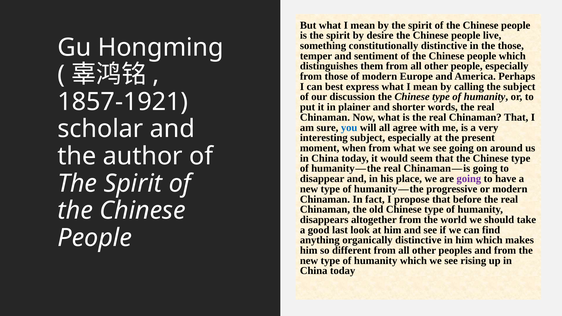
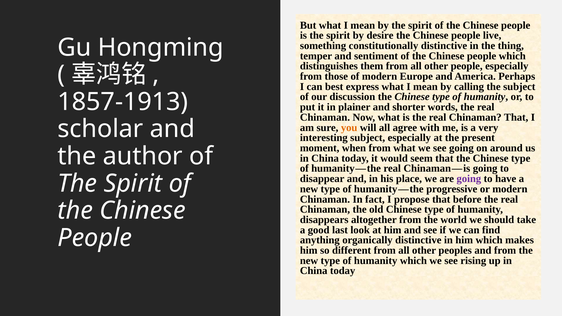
the those: those -> thing
1857-1921: 1857-1921 -> 1857-1913
you colour: blue -> orange
